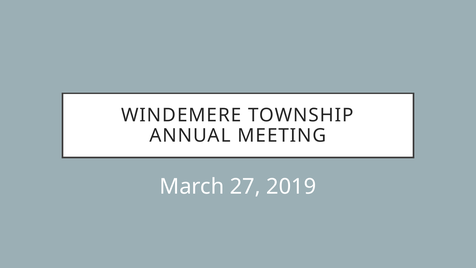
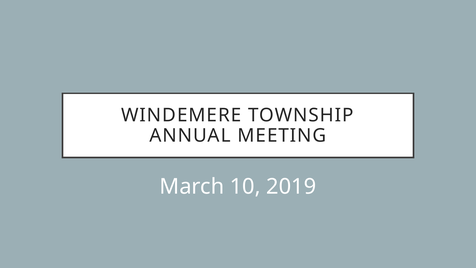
27: 27 -> 10
